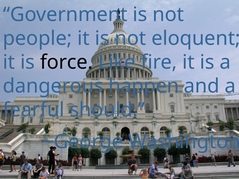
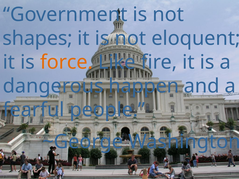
people: people -> shapes
force colour: black -> orange
should: should -> people
